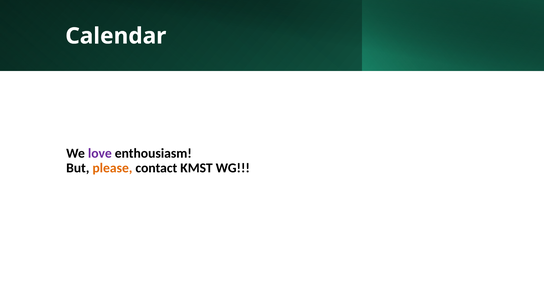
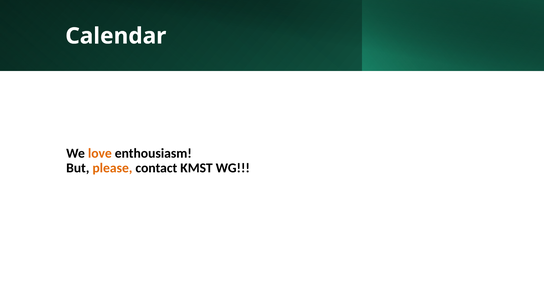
love colour: purple -> orange
